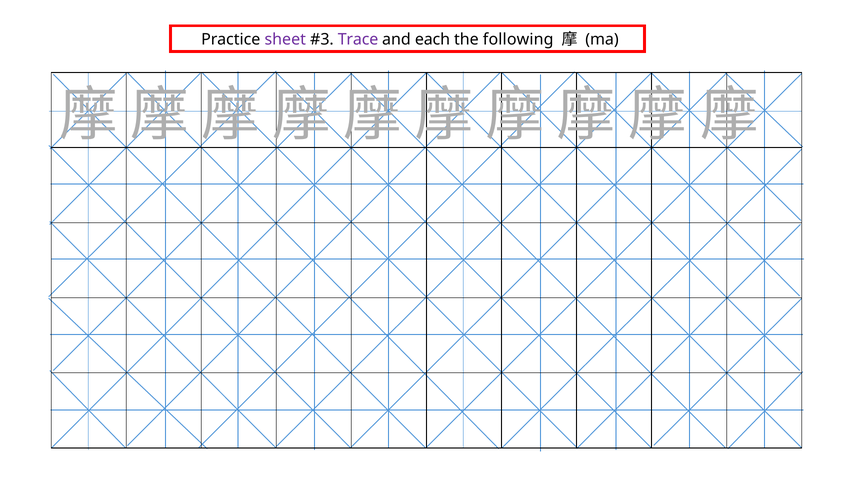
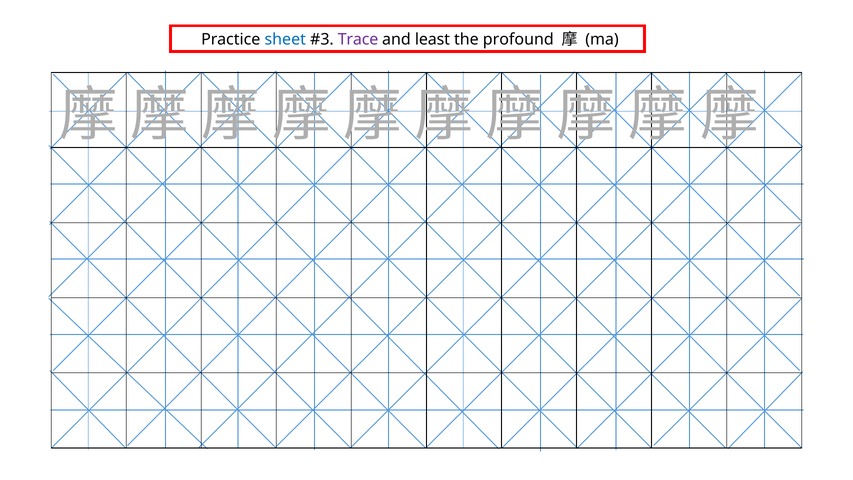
sheet colour: purple -> blue
each: each -> least
following: following -> profound
